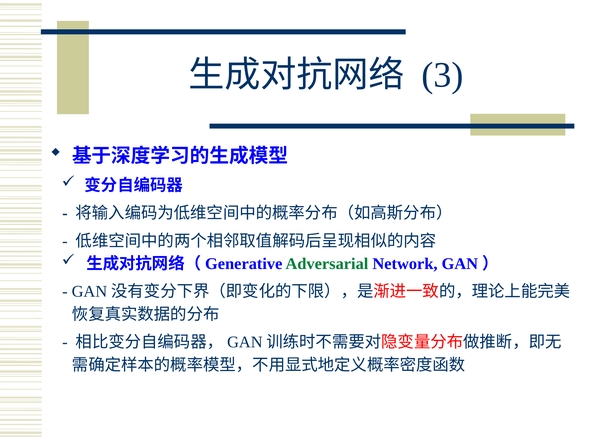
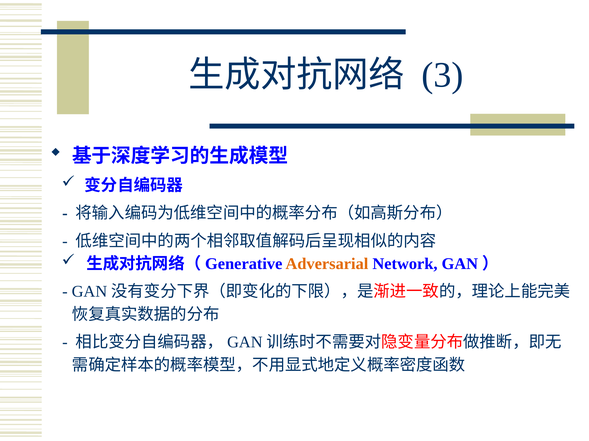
Adversarial colour: green -> orange
